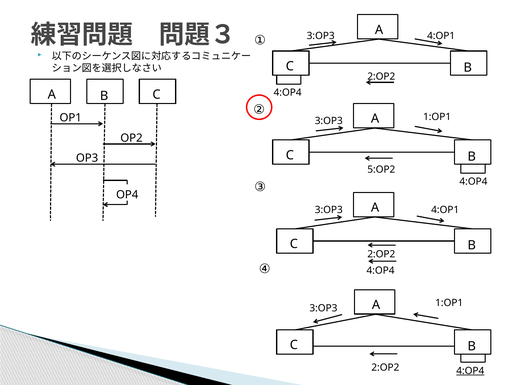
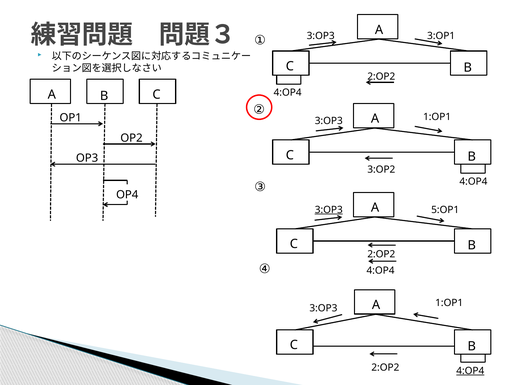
4:OP1 at (441, 36): 4:OP1 -> 3:OP1
5:OP2: 5:OP2 -> 3:OP2
3:OP3 at (329, 210) underline: none -> present
4:OP1 at (445, 210): 4:OP1 -> 5:OP1
